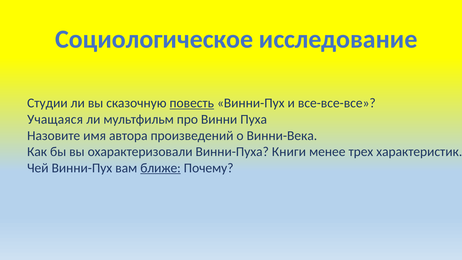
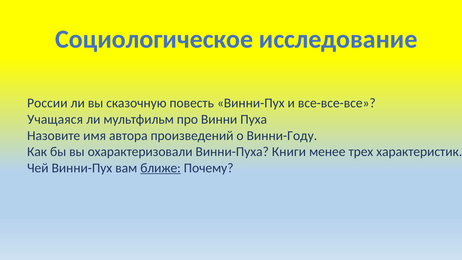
Студии: Студии -> России
повесть underline: present -> none
Винни-Века: Винни-Века -> Винни-Году
